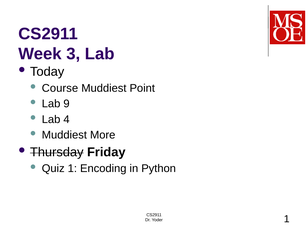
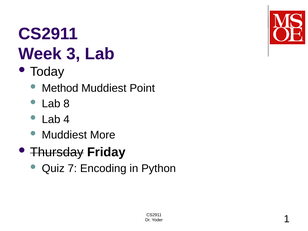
Course: Course -> Method
9: 9 -> 8
Quiz 1: 1 -> 7
